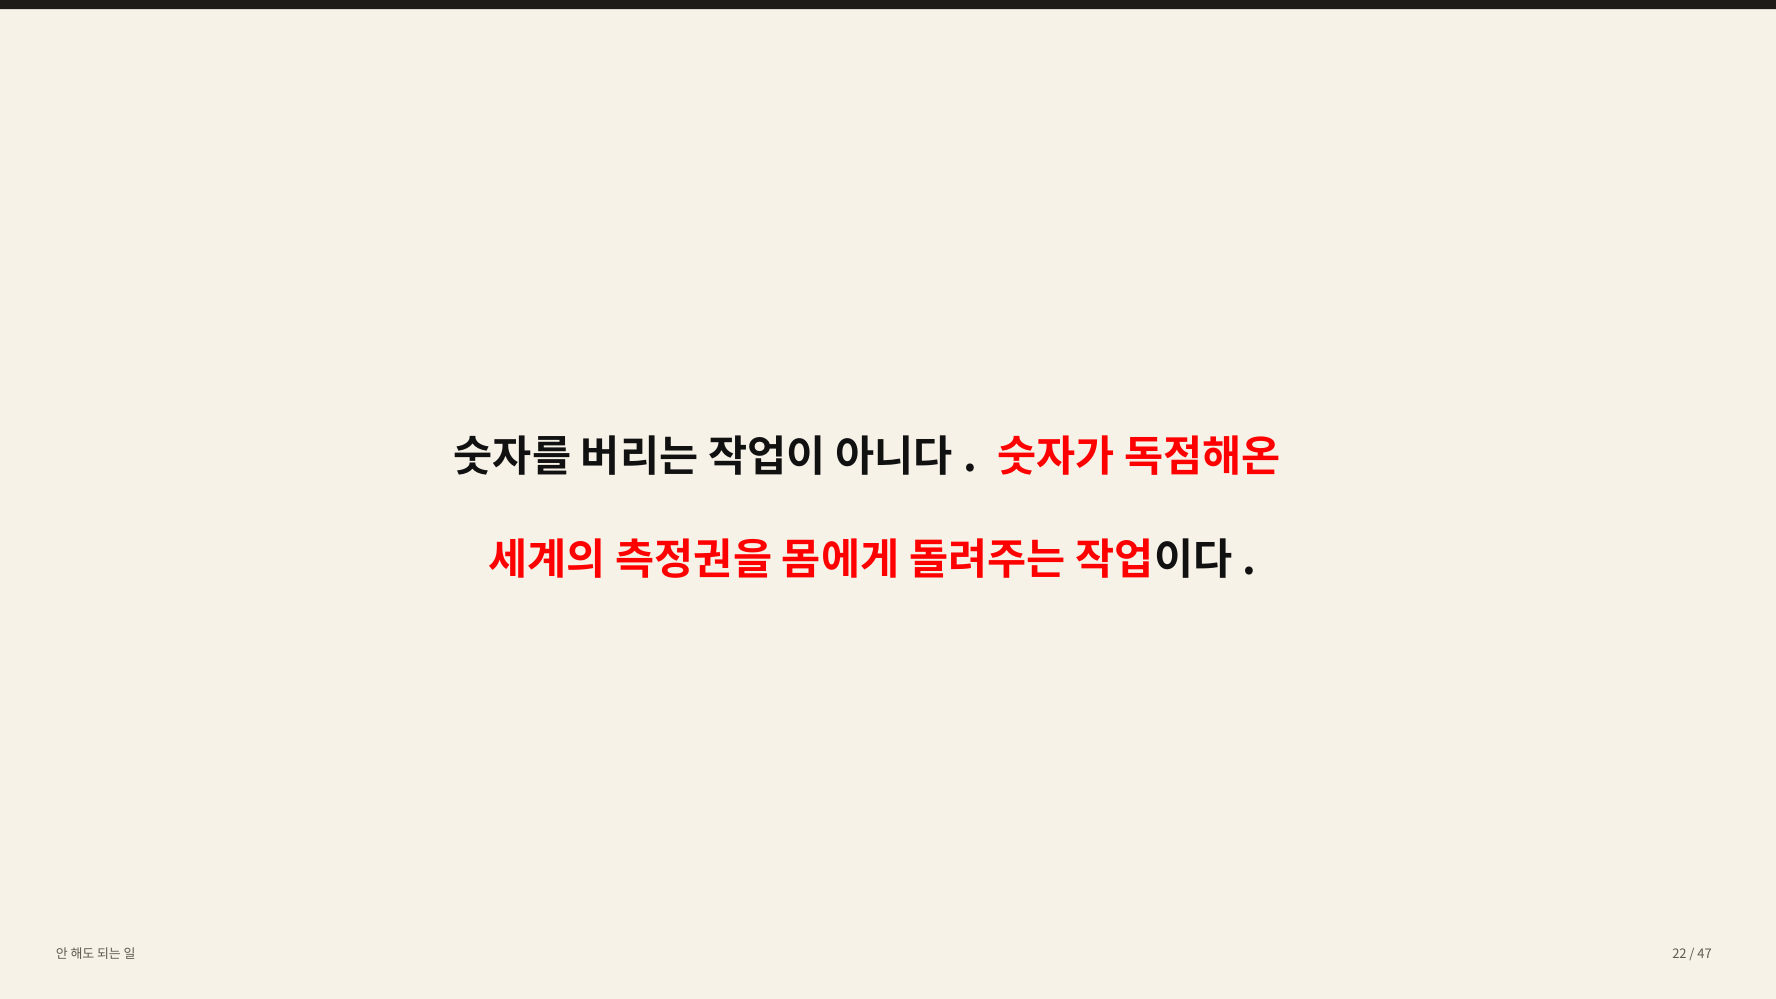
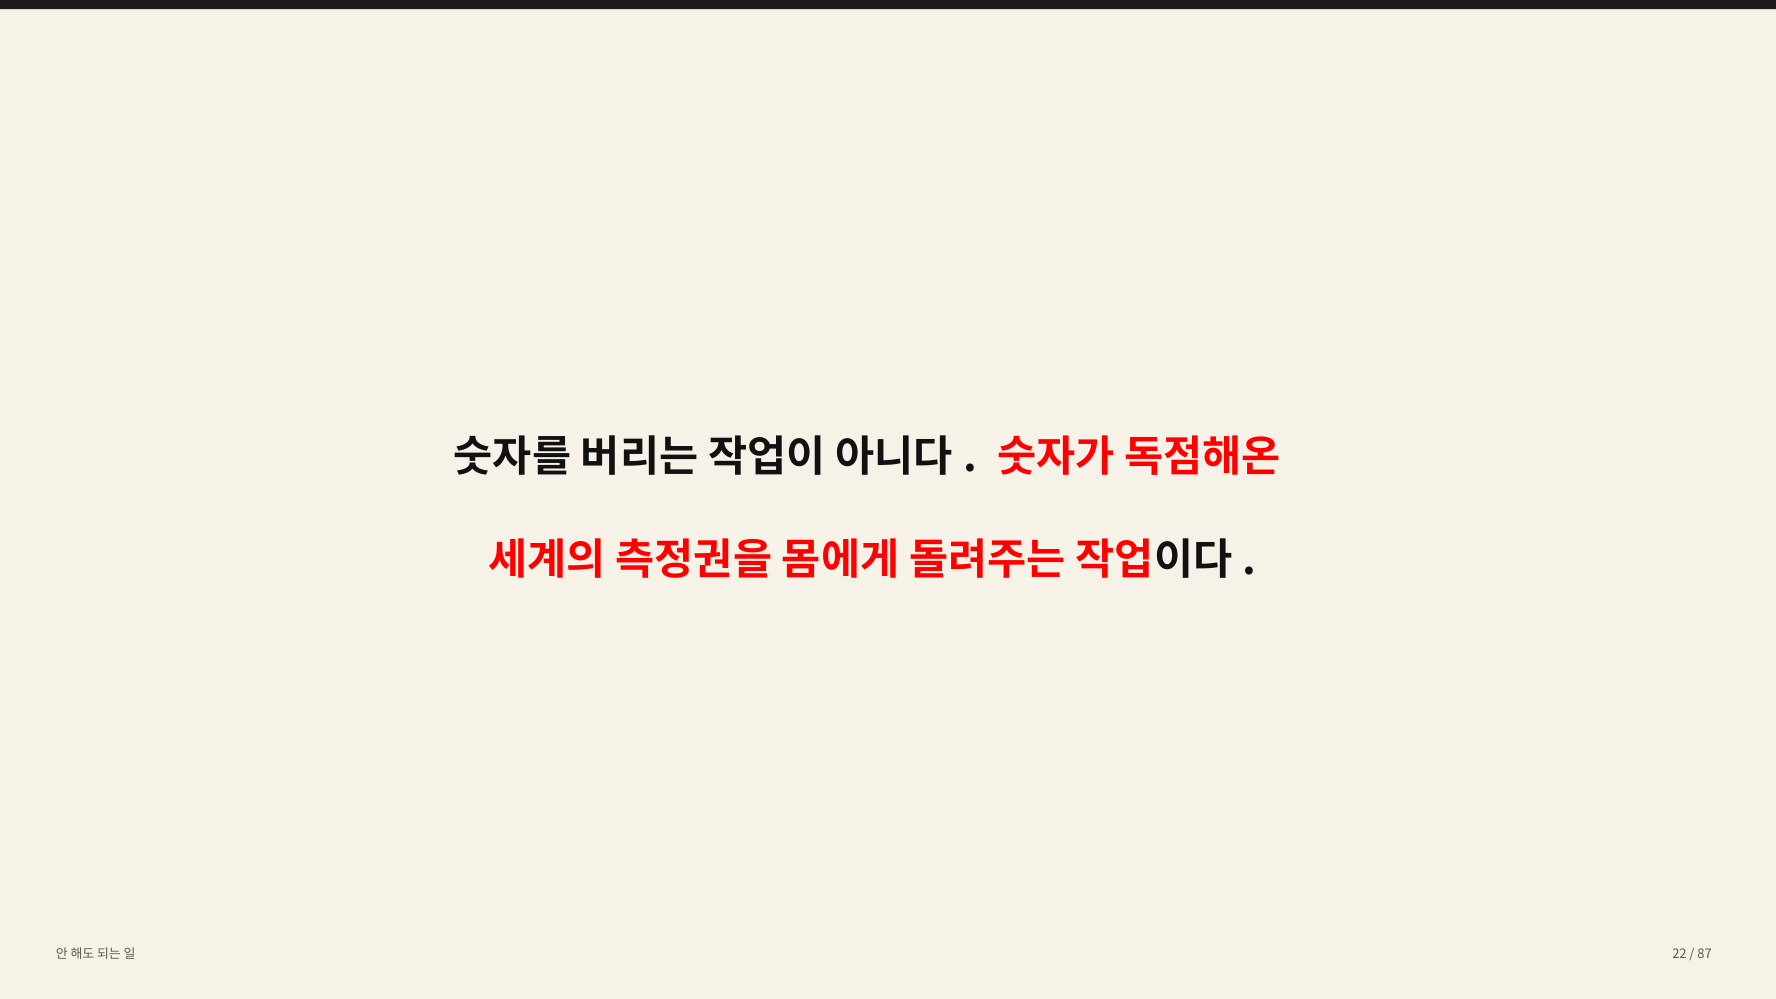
47: 47 -> 87
